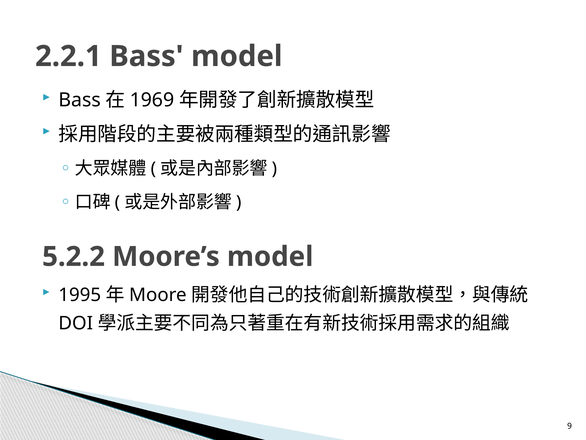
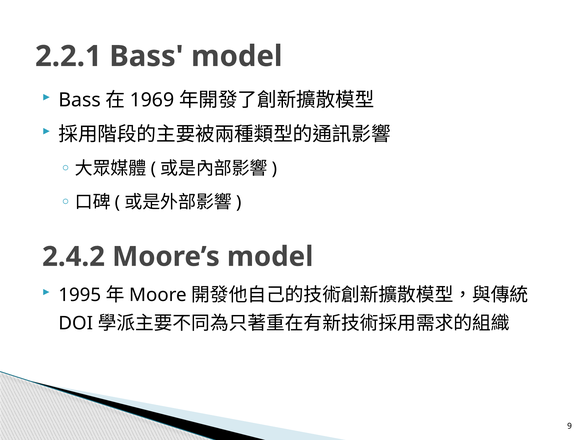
5.2.2: 5.2.2 -> 2.4.2
